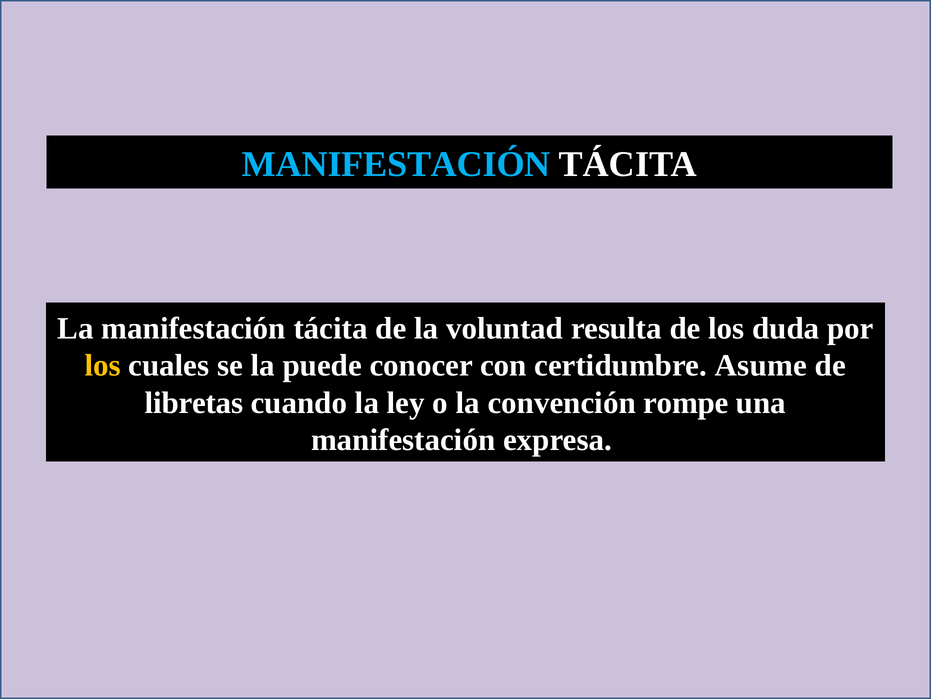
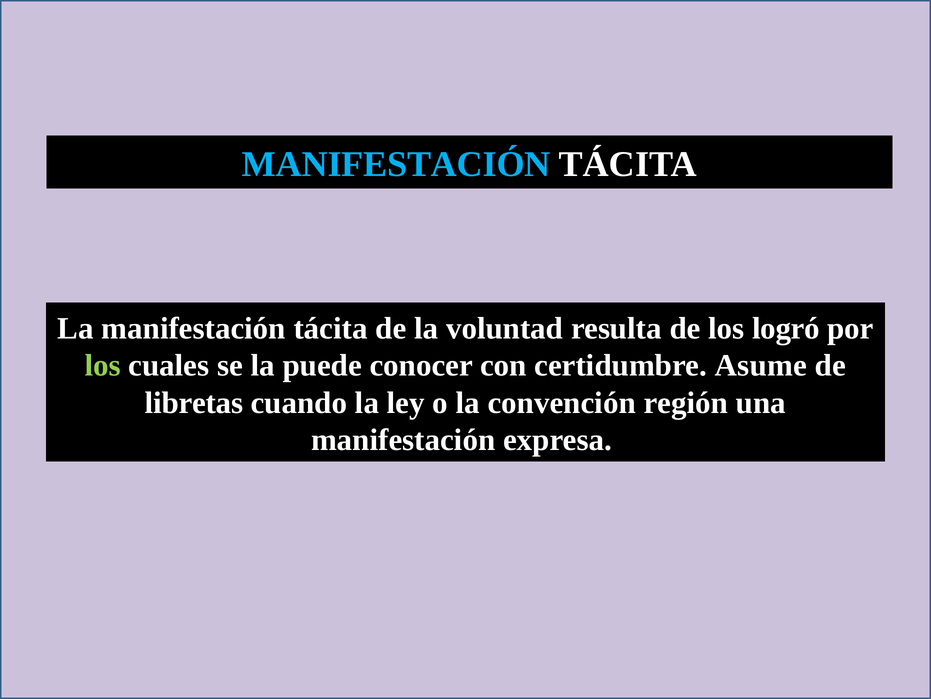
duda: duda -> logró
los at (103, 365) colour: yellow -> light green
rompe: rompe -> región
